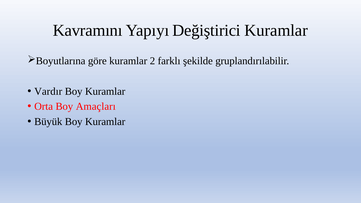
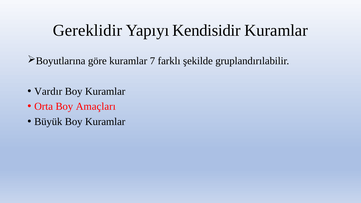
Kavramını: Kavramını -> Gereklidir
Değiştirici: Değiştirici -> Kendisidir
2: 2 -> 7
